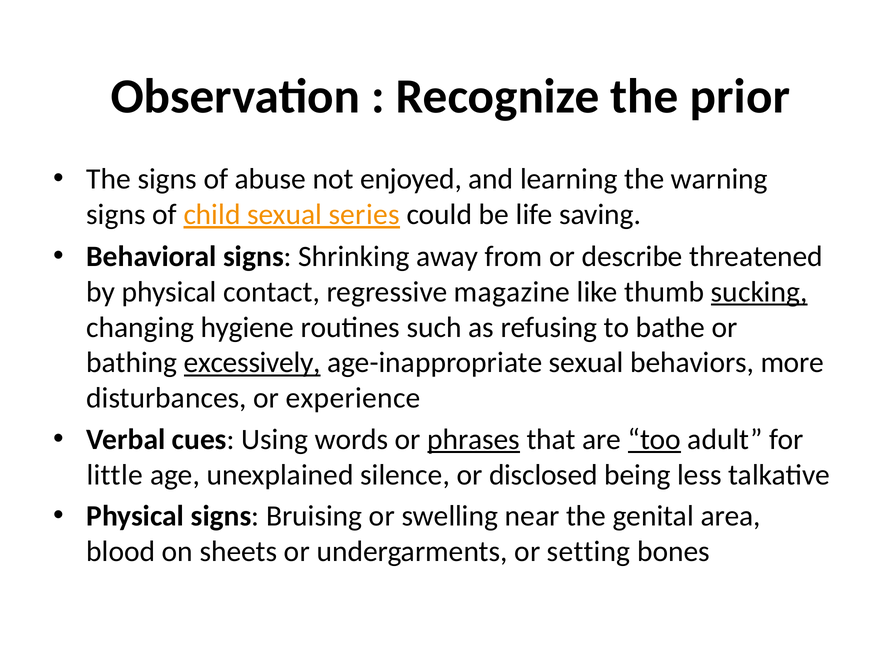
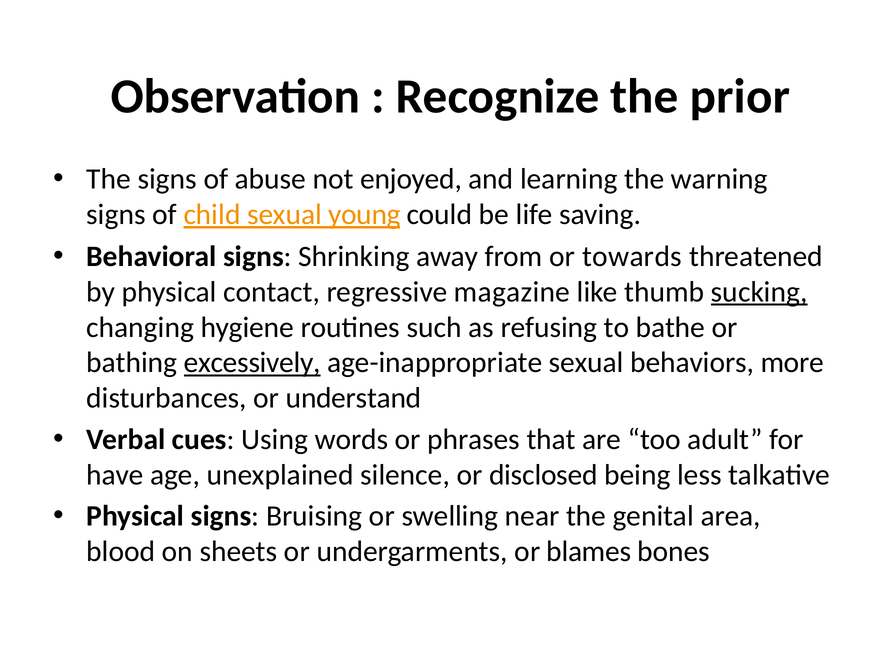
series: series -> young
describe: describe -> towards
experience: experience -> understand
phrases underline: present -> none
too underline: present -> none
little: little -> have
setting: setting -> blames
